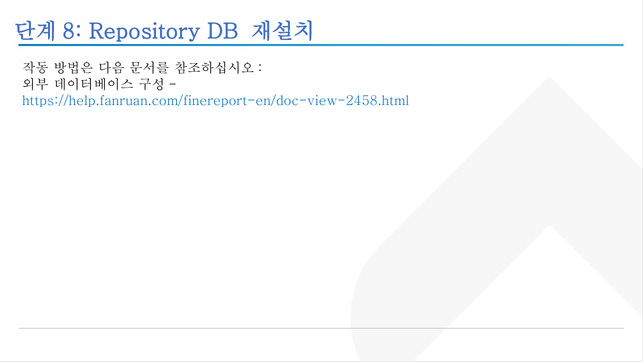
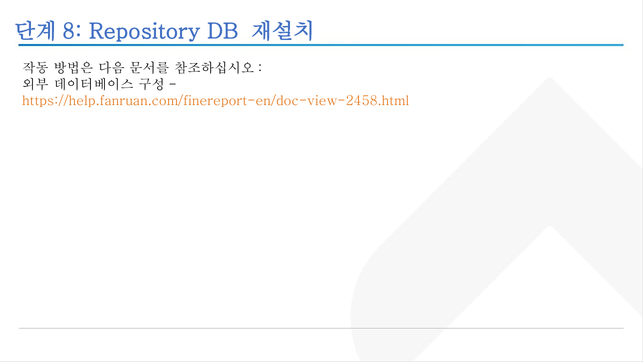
https://help.fanruan.com/finereport-en/doc-view-2458.html colour: blue -> orange
